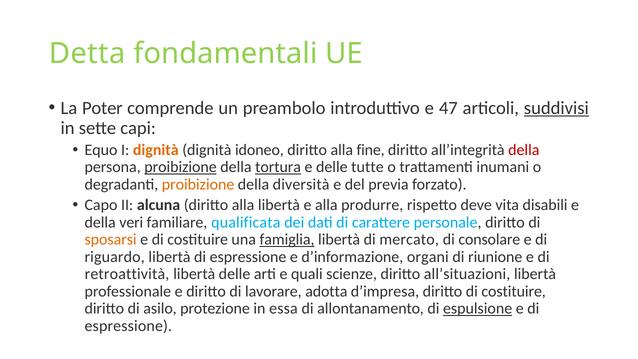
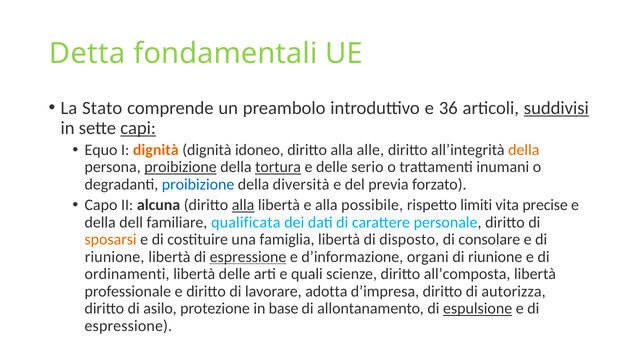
Poter: Poter -> Stato
47: 47 -> 36
capi underline: none -> present
fine: fine -> alle
della at (524, 150) colour: red -> orange
tutte: tutte -> serio
proibizione at (198, 184) colour: orange -> blue
alla at (243, 205) underline: none -> present
produrre: produrre -> possibile
deve: deve -> limiti
disabili: disabili -> precise
veri: veri -> dell
famiglia underline: present -> none
mercato: mercato -> disposto
riguardo at (115, 257): riguardo -> riunione
espressione at (248, 257) underline: none -> present
retroattività: retroattività -> ordinamenti
all’situazioni: all’situazioni -> all’composta
diritto di costituire: costituire -> autorizza
essa: essa -> base
